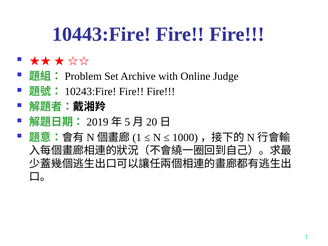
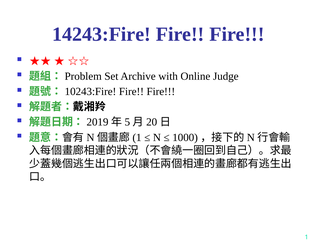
10443:Fire: 10443:Fire -> 14243:Fire
